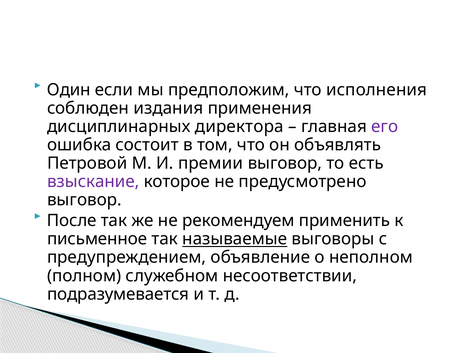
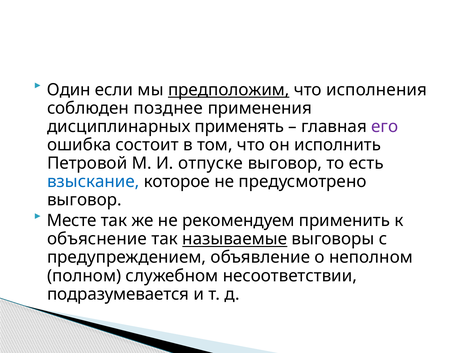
предположим underline: none -> present
издания: издания -> позднее
директора: директора -> применять
объявлять: объявлять -> исполнить
премии: премии -> отпуске
взыскание colour: purple -> blue
После: После -> Месте
письменное: письменное -> объяснение
